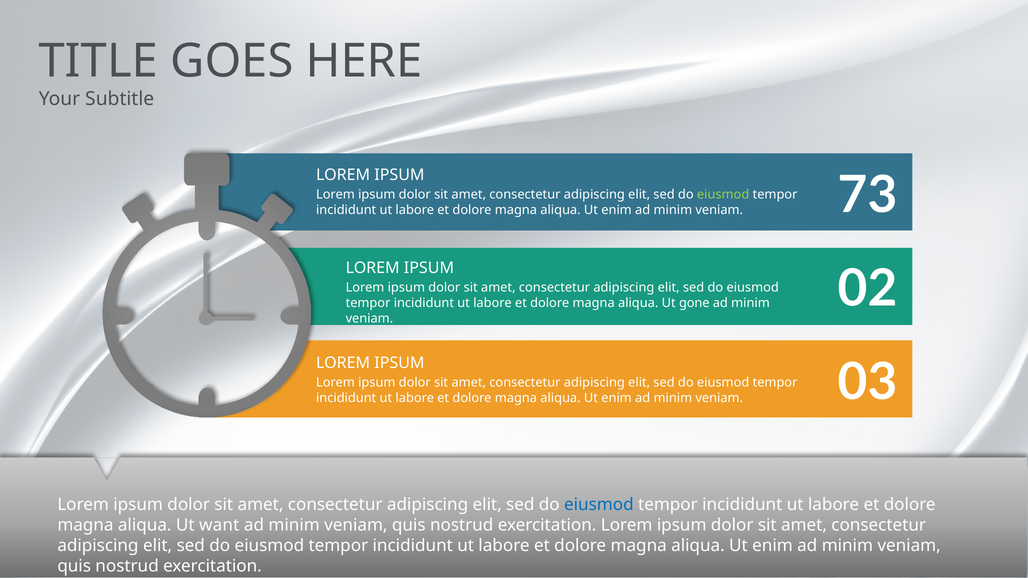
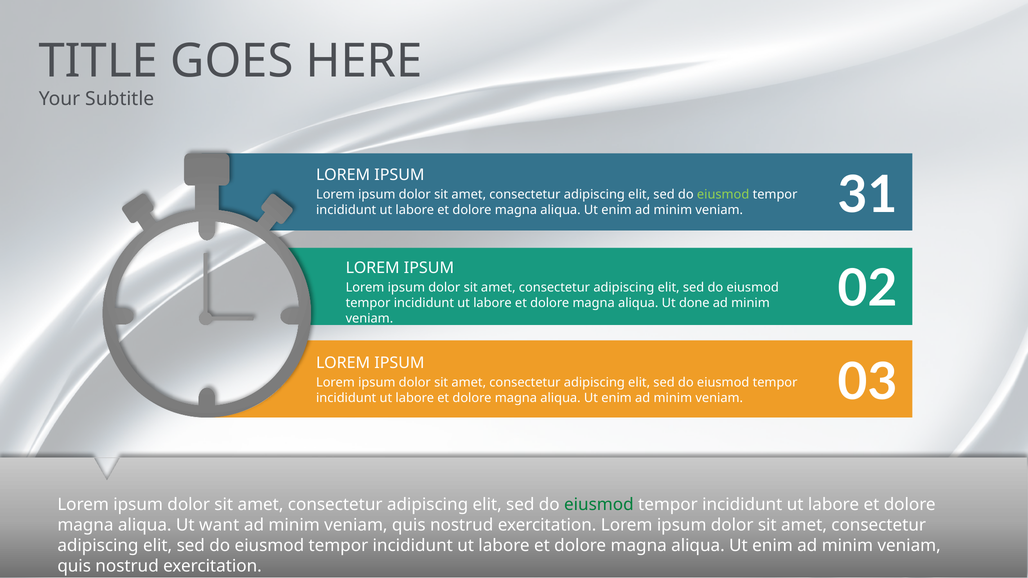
73: 73 -> 31
gone: gone -> done
eiusmod at (599, 505) colour: blue -> green
